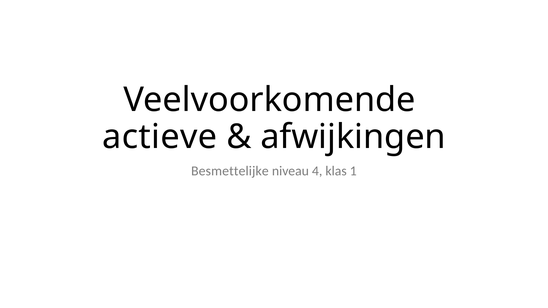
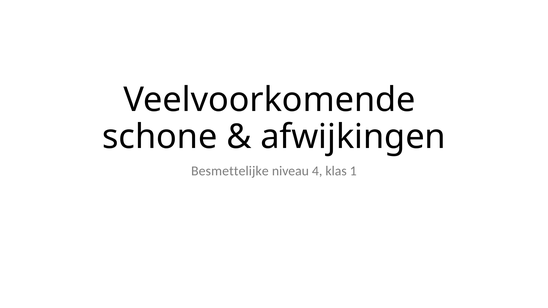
actieve: actieve -> schone
